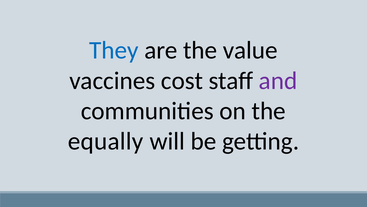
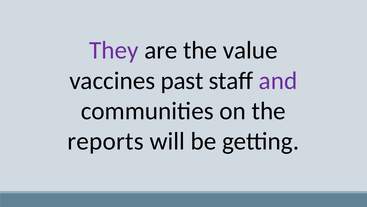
They colour: blue -> purple
cost: cost -> past
equally: equally -> reports
